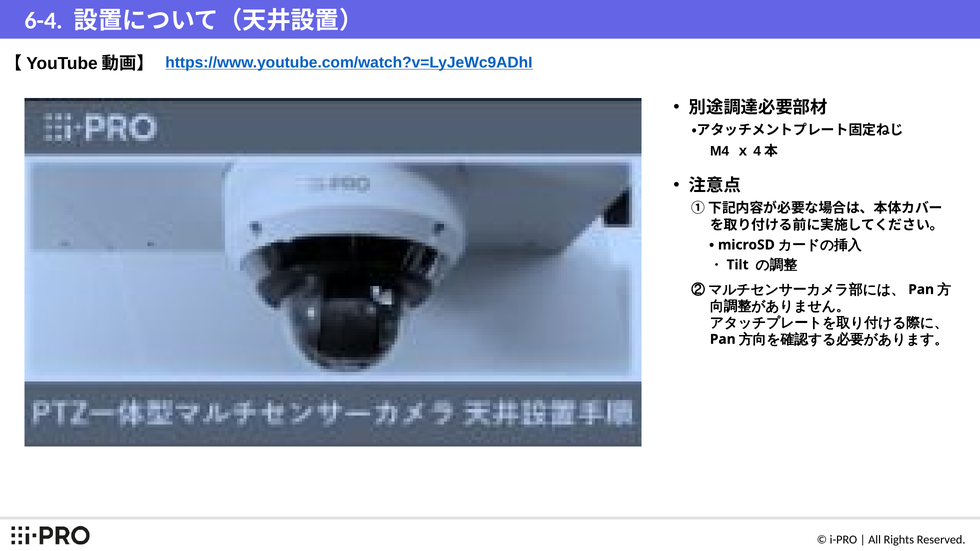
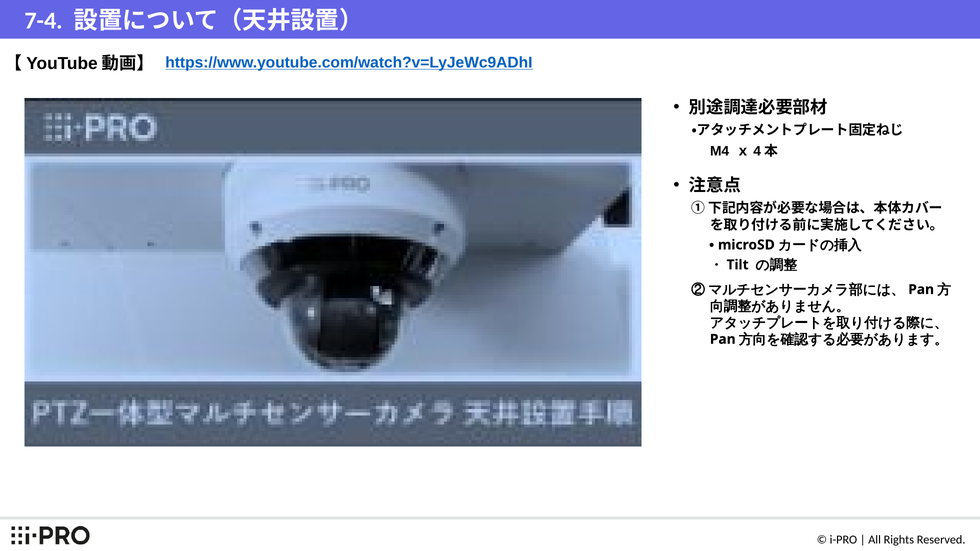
6-4: 6-4 -> 7-4
